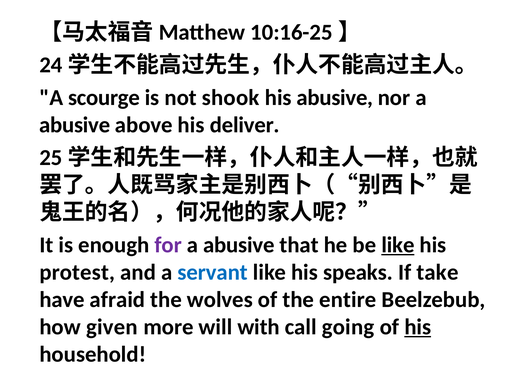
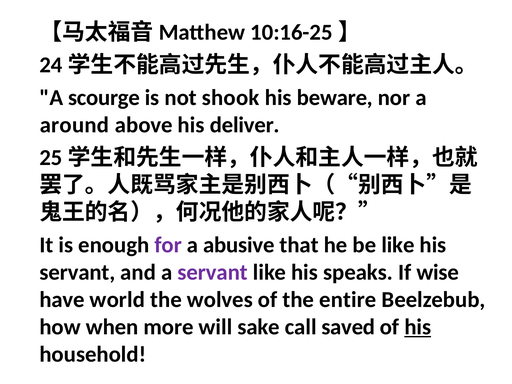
his abusive: abusive -> beware
abusive at (75, 125): abusive -> around
like at (398, 245) underline: present -> none
protest at (77, 272): protest -> servant
servant at (213, 272) colour: blue -> purple
take: take -> wise
afraid: afraid -> world
given: given -> when
with: with -> sake
going: going -> saved
